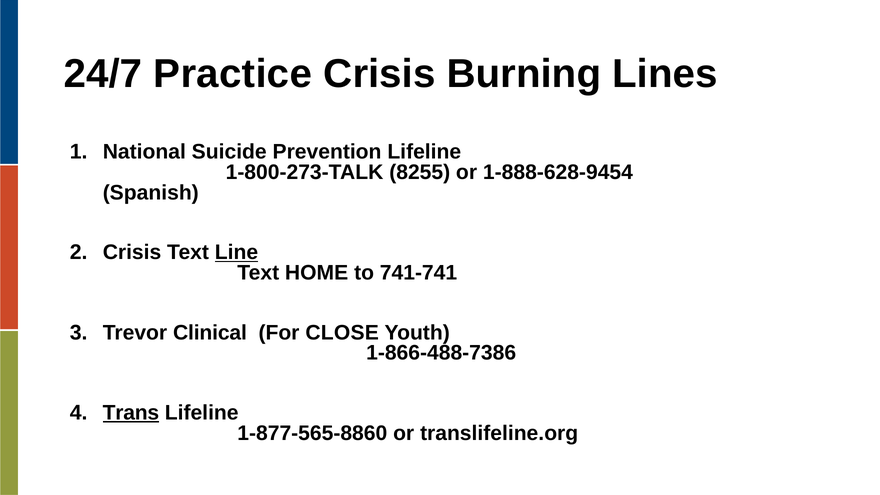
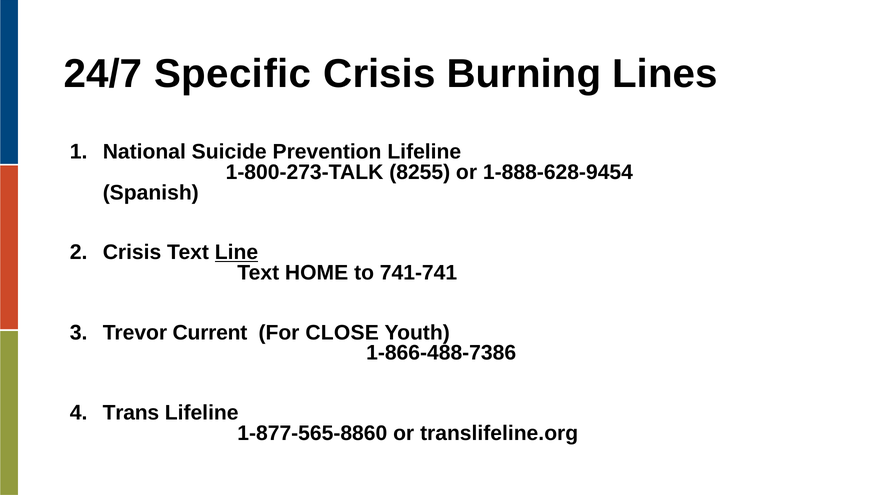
Practice: Practice -> Specific
Clinical: Clinical -> Current
Trans underline: present -> none
